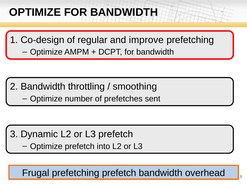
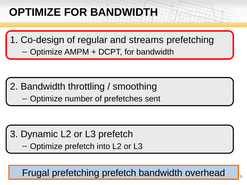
improve: improve -> streams
